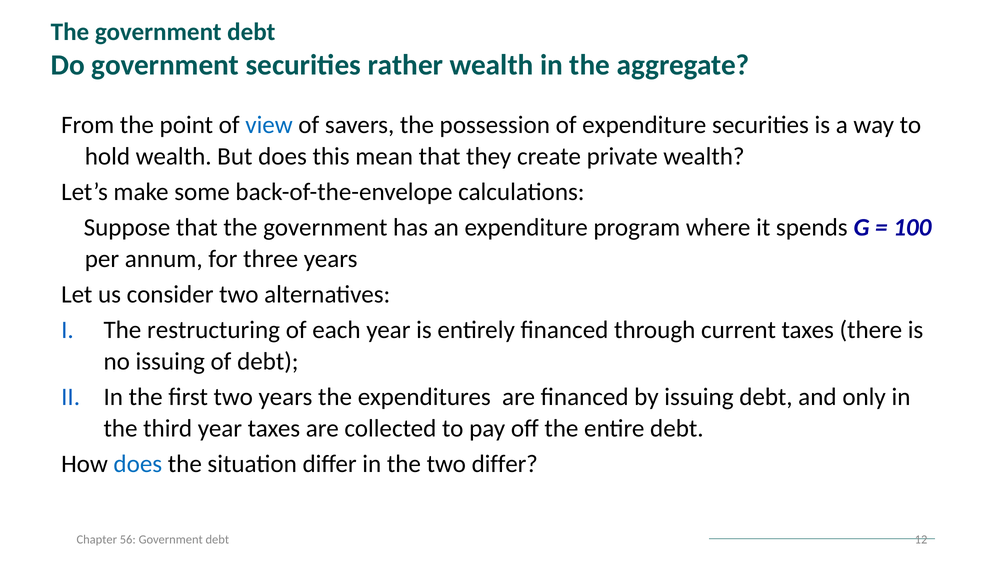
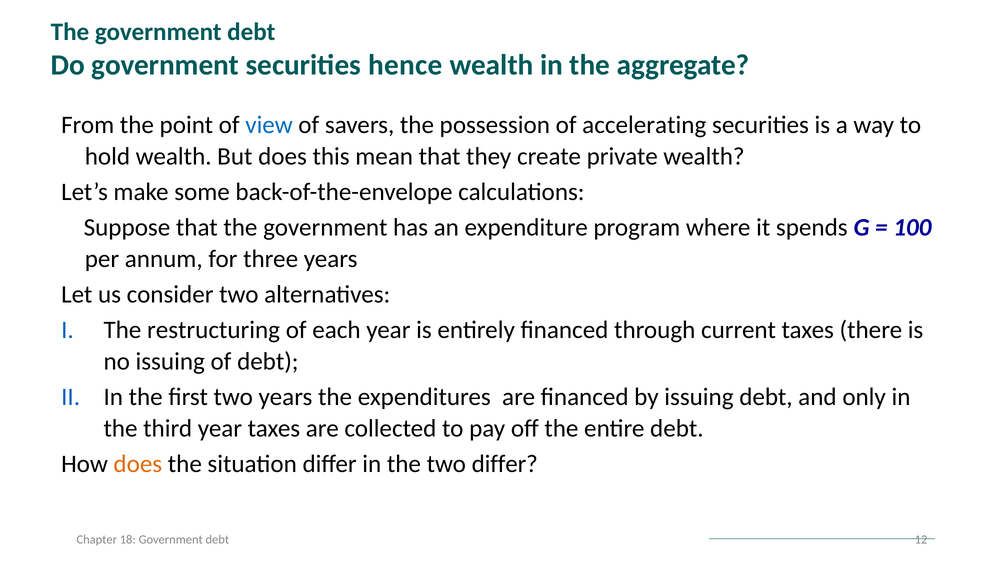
rather: rather -> hence
of expenditure: expenditure -> accelerating
does at (138, 464) colour: blue -> orange
56: 56 -> 18
